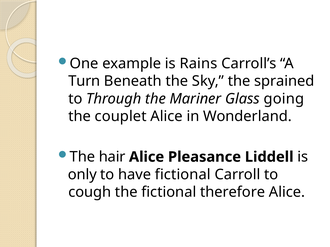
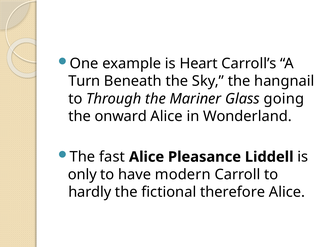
Rains: Rains -> Heart
sprained: sprained -> hangnail
couplet: couplet -> onward
hair: hair -> fast
have fictional: fictional -> modern
cough: cough -> hardly
